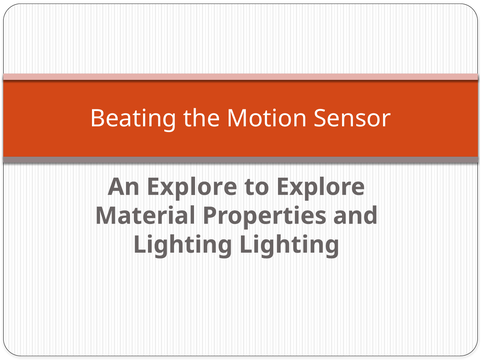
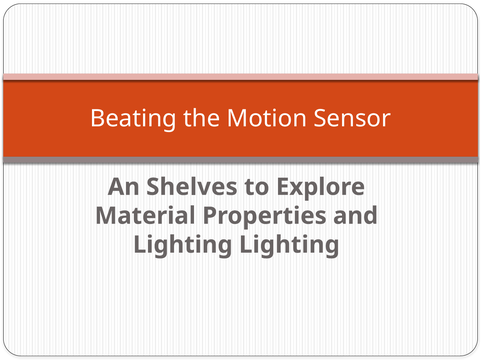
An Explore: Explore -> Shelves
